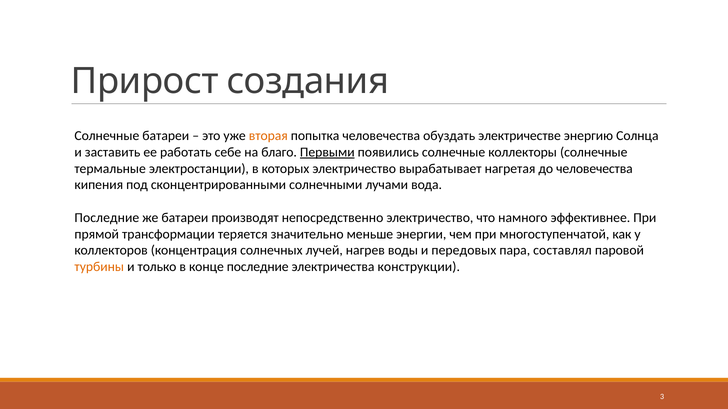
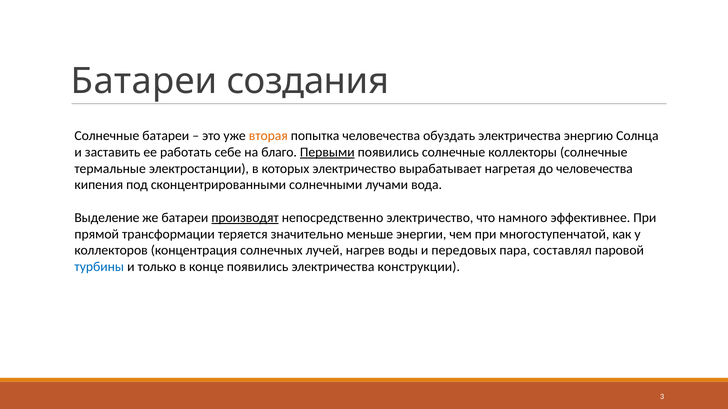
Прирост at (145, 82): Прирост -> Батареи
обуздать электричестве: электричестве -> электричества
Последние at (107, 218): Последние -> Выделение
производят underline: none -> present
турбины colour: orange -> blue
конце последние: последние -> появились
